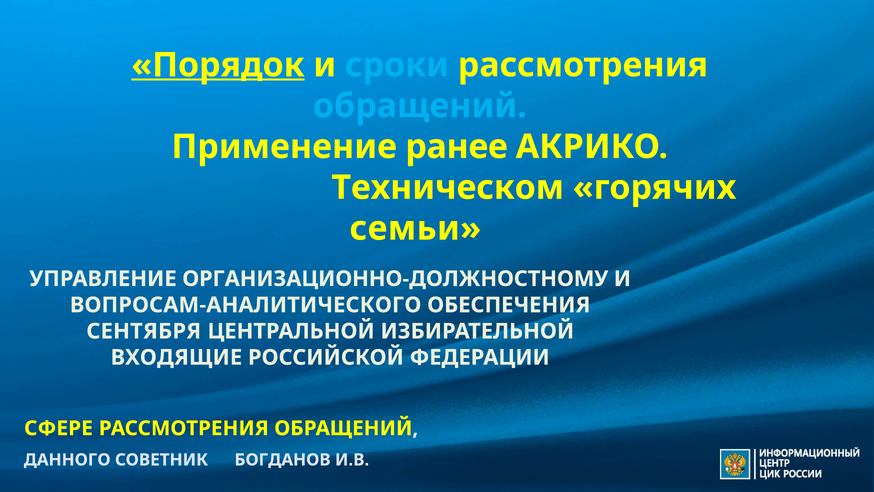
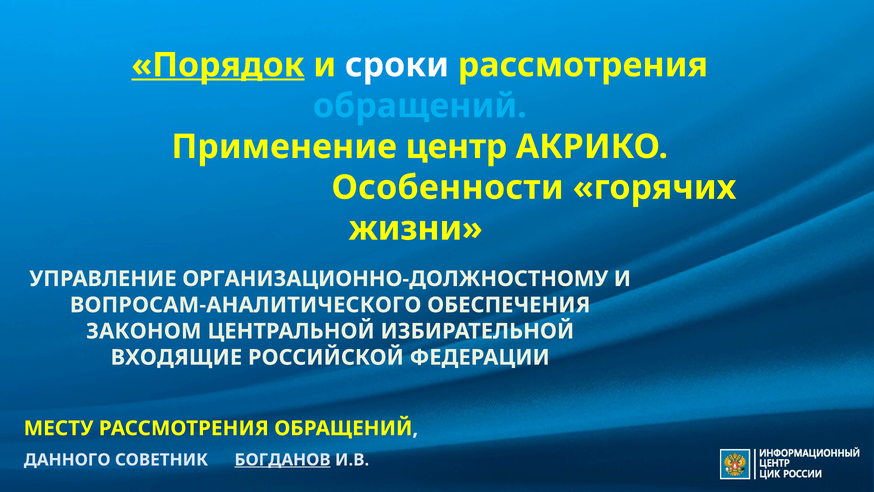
сроки colour: light blue -> white
ранее: ранее -> центр
Техническом: Техническом -> Особенности
семьи: семьи -> жизни
СЕНТЯБРЯ: СЕНТЯБРЯ -> ЗАКОНОМ
СФЕРЕ: СФЕРЕ -> МЕСТУ
БОГДАНОВ underline: none -> present
